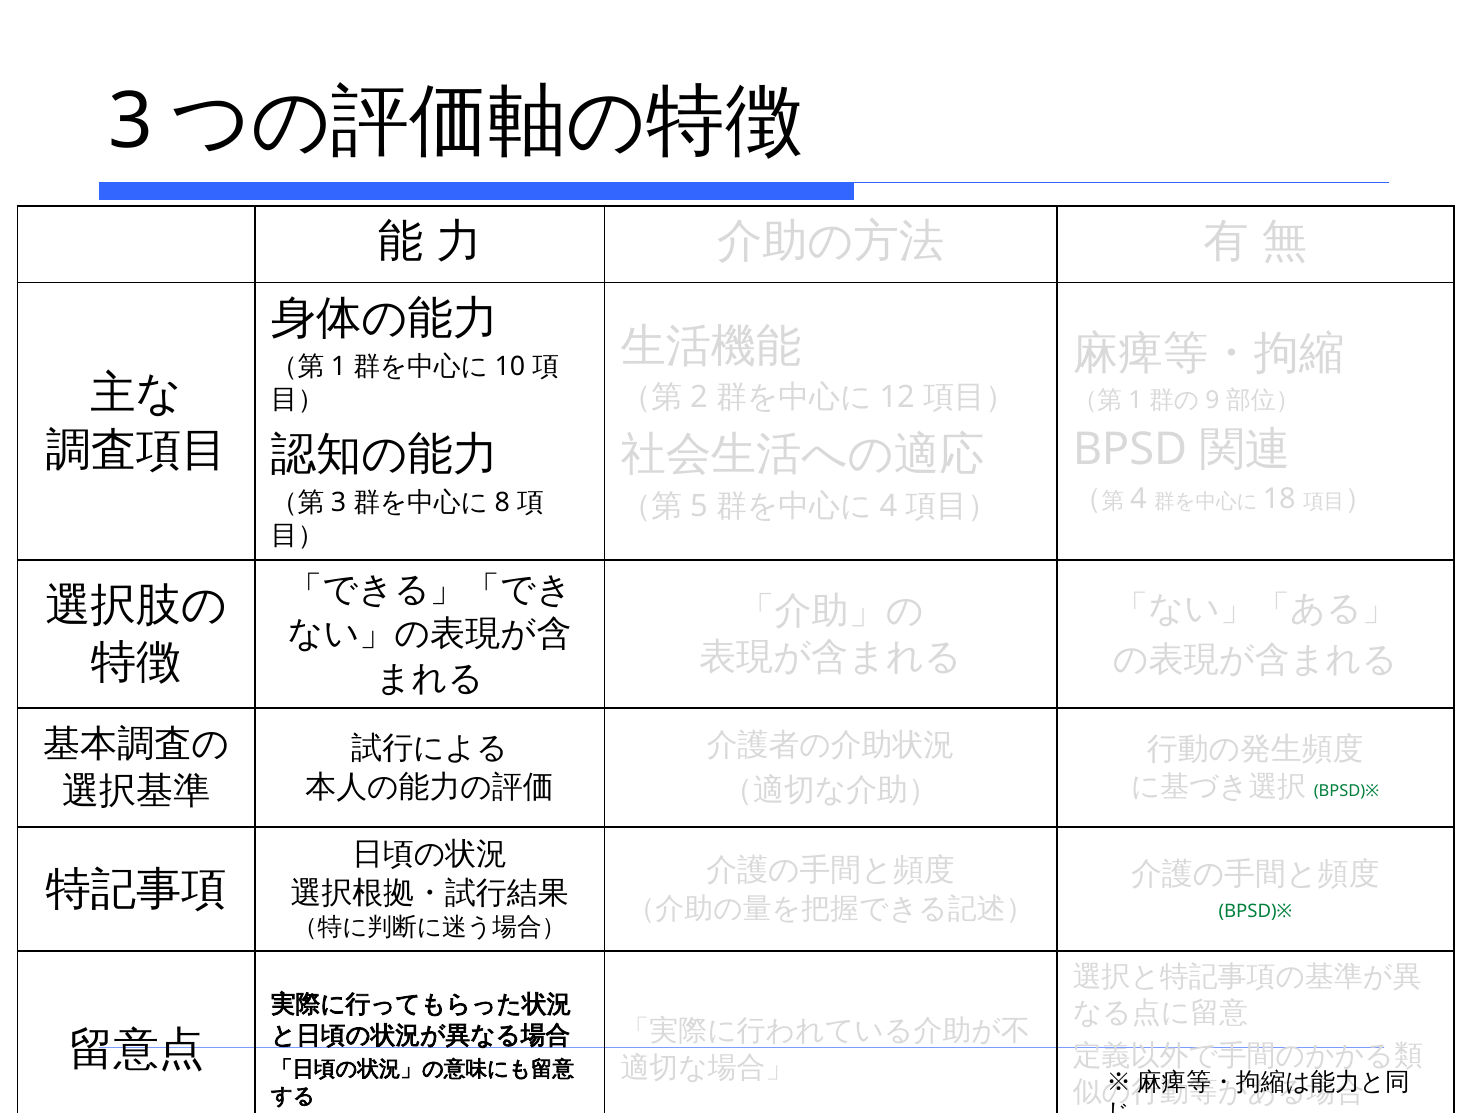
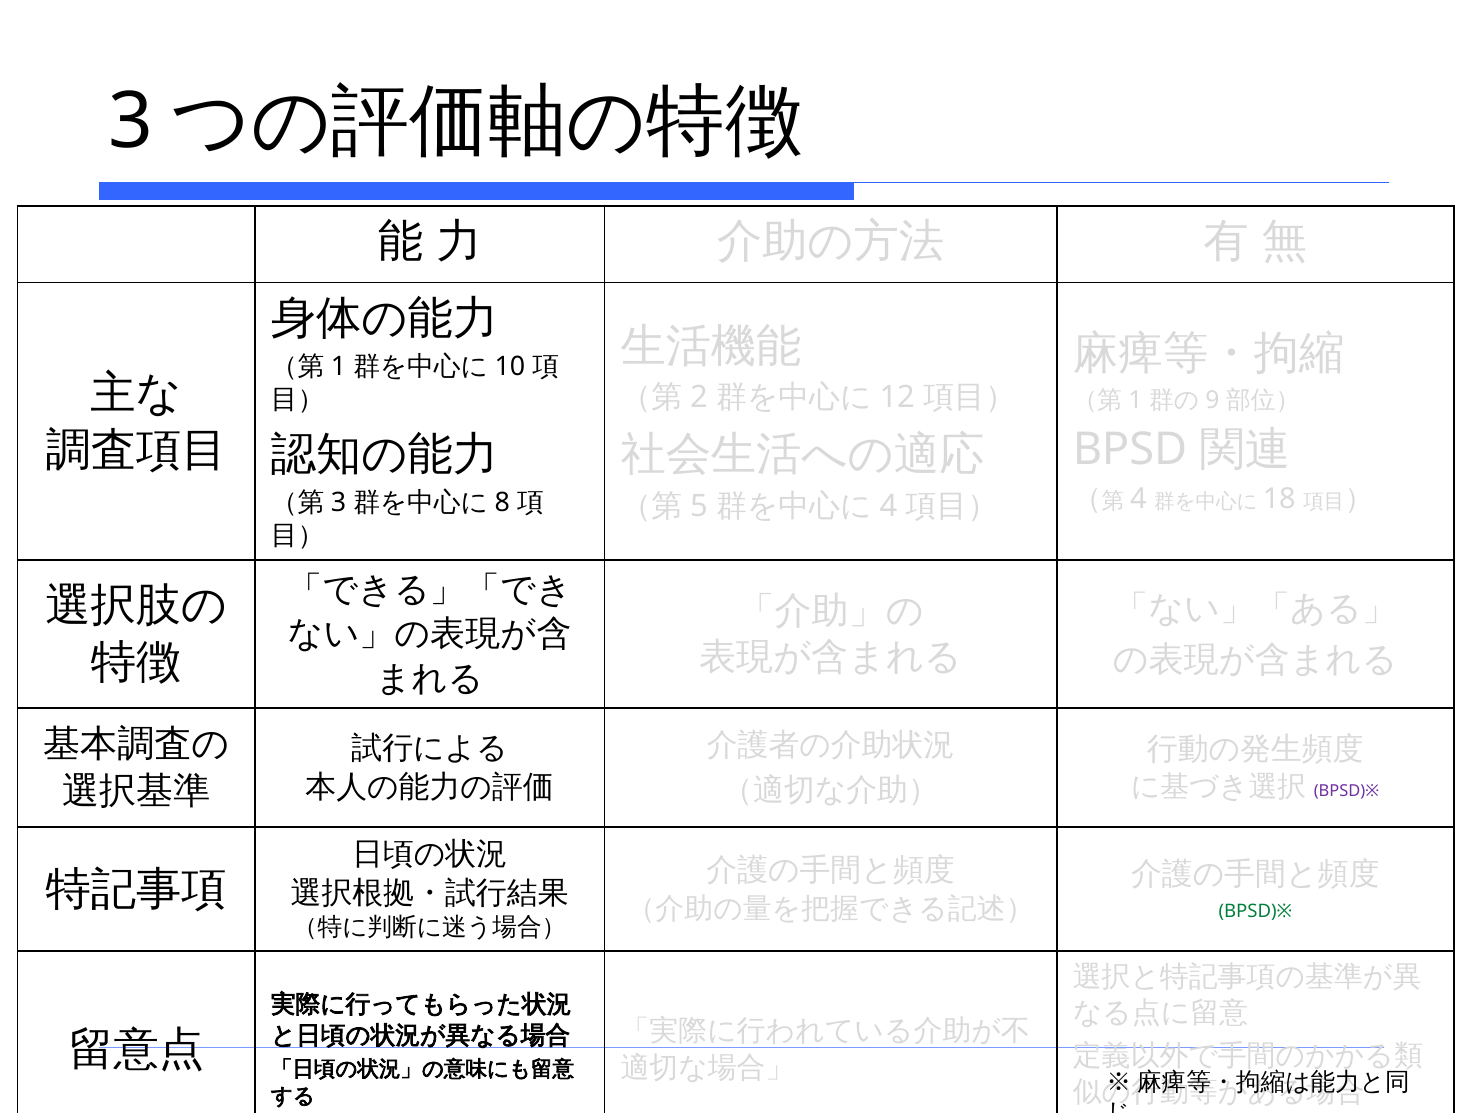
BPSD)※ at (1346, 791) colour: green -> purple
